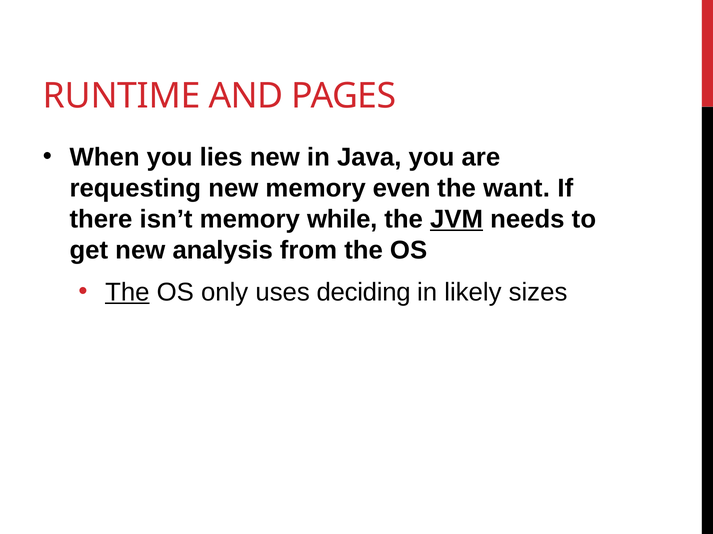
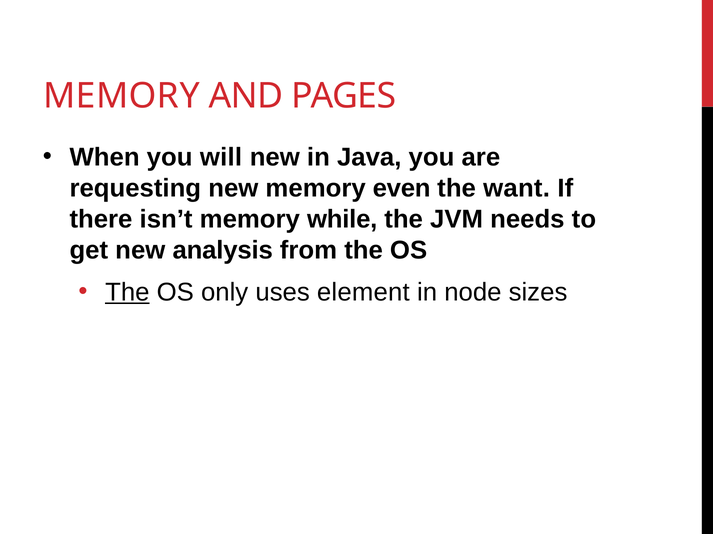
RUNTIME at (122, 96): RUNTIME -> MEMORY
lies: lies -> will
JVM underline: present -> none
deciding: deciding -> element
likely: likely -> node
